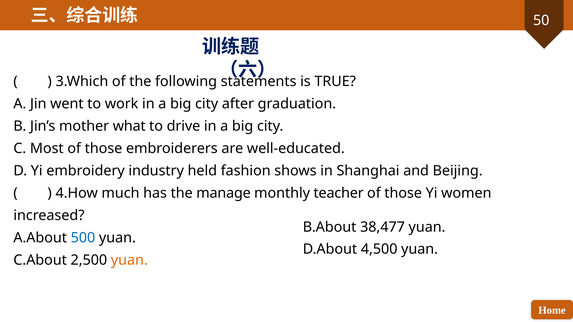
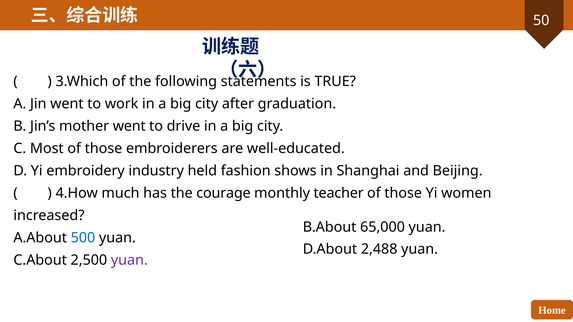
mother what: what -> went
manage: manage -> courage
38,477: 38,477 -> 65,000
4,500: 4,500 -> 2,488
yuan at (129, 260) colour: orange -> purple
